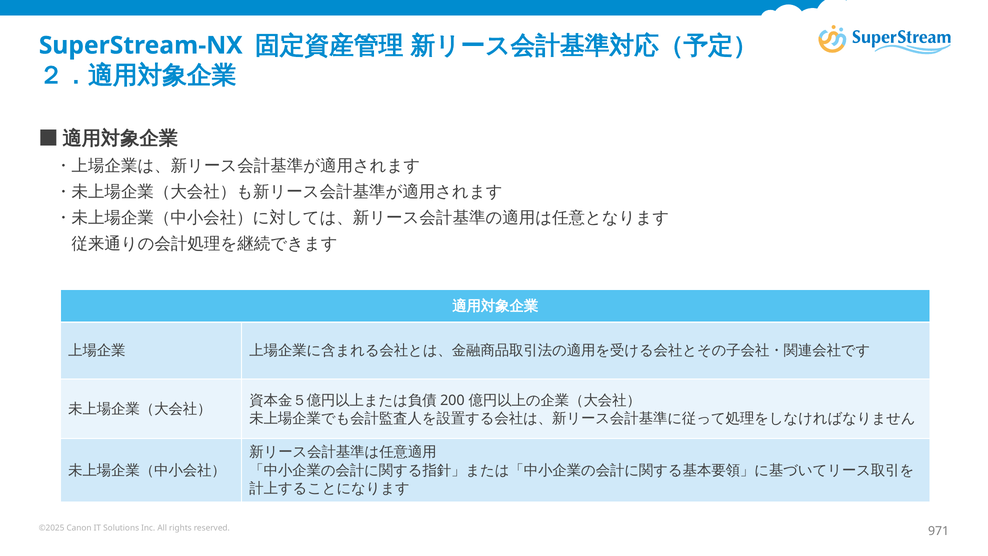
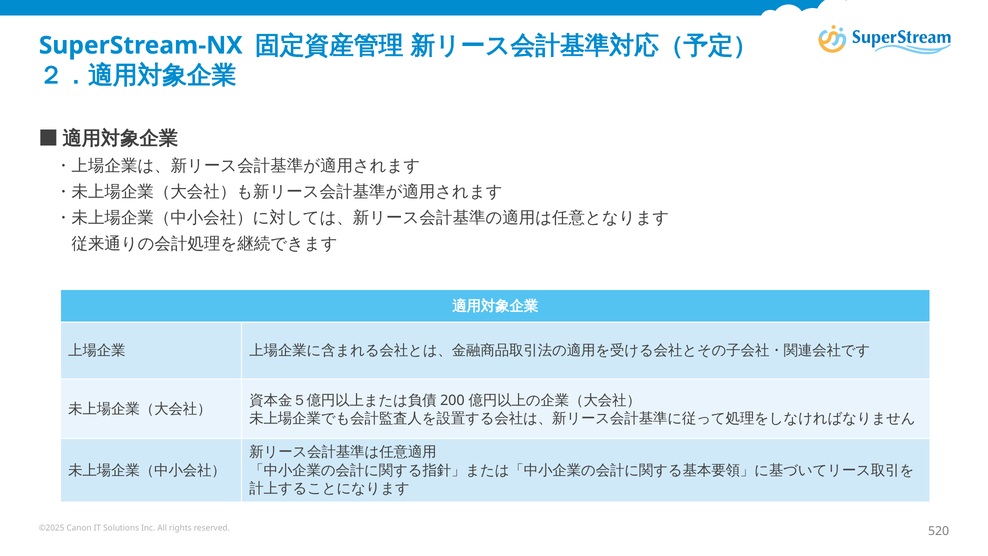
971: 971 -> 520
